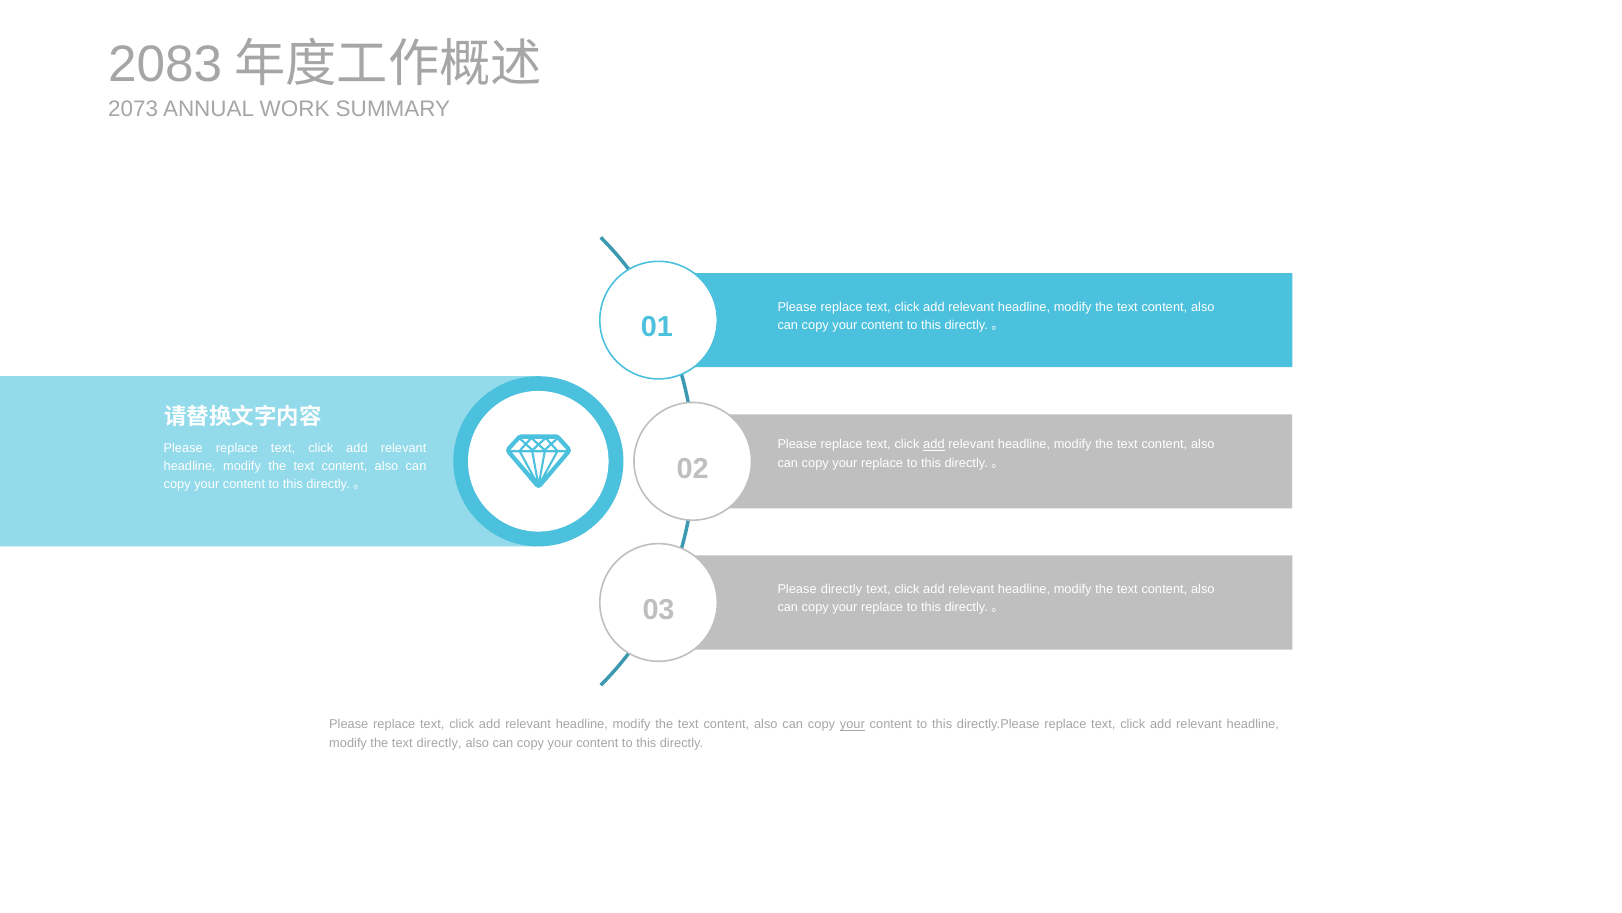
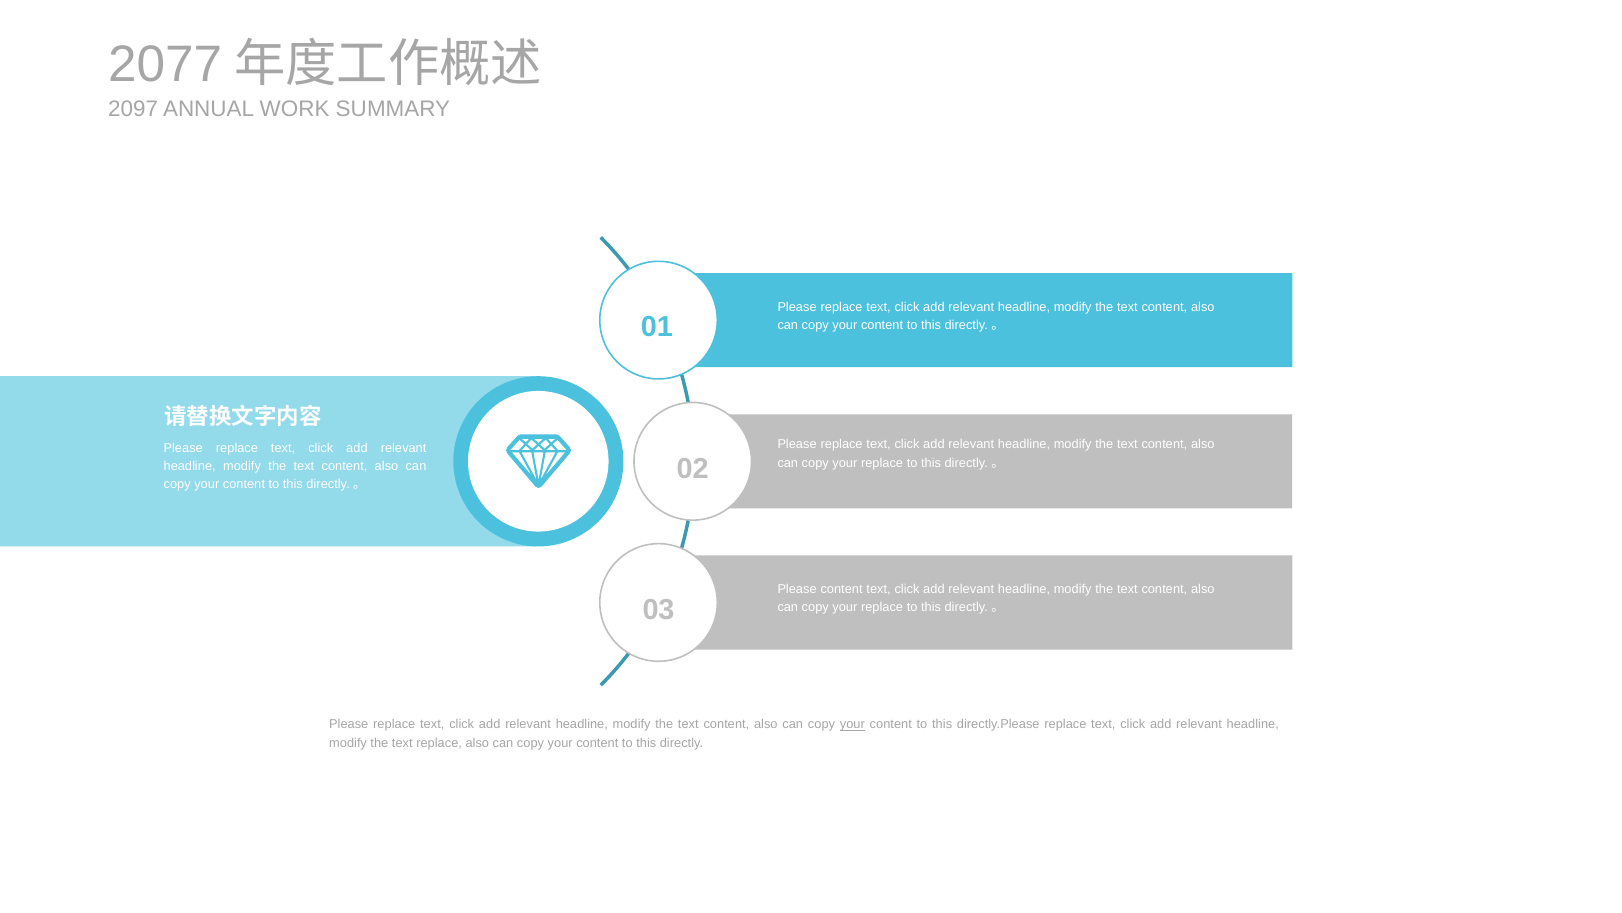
2083: 2083 -> 2077
2073: 2073 -> 2097
add at (934, 444) underline: present -> none
Please directly: directly -> content
text directly: directly -> replace
